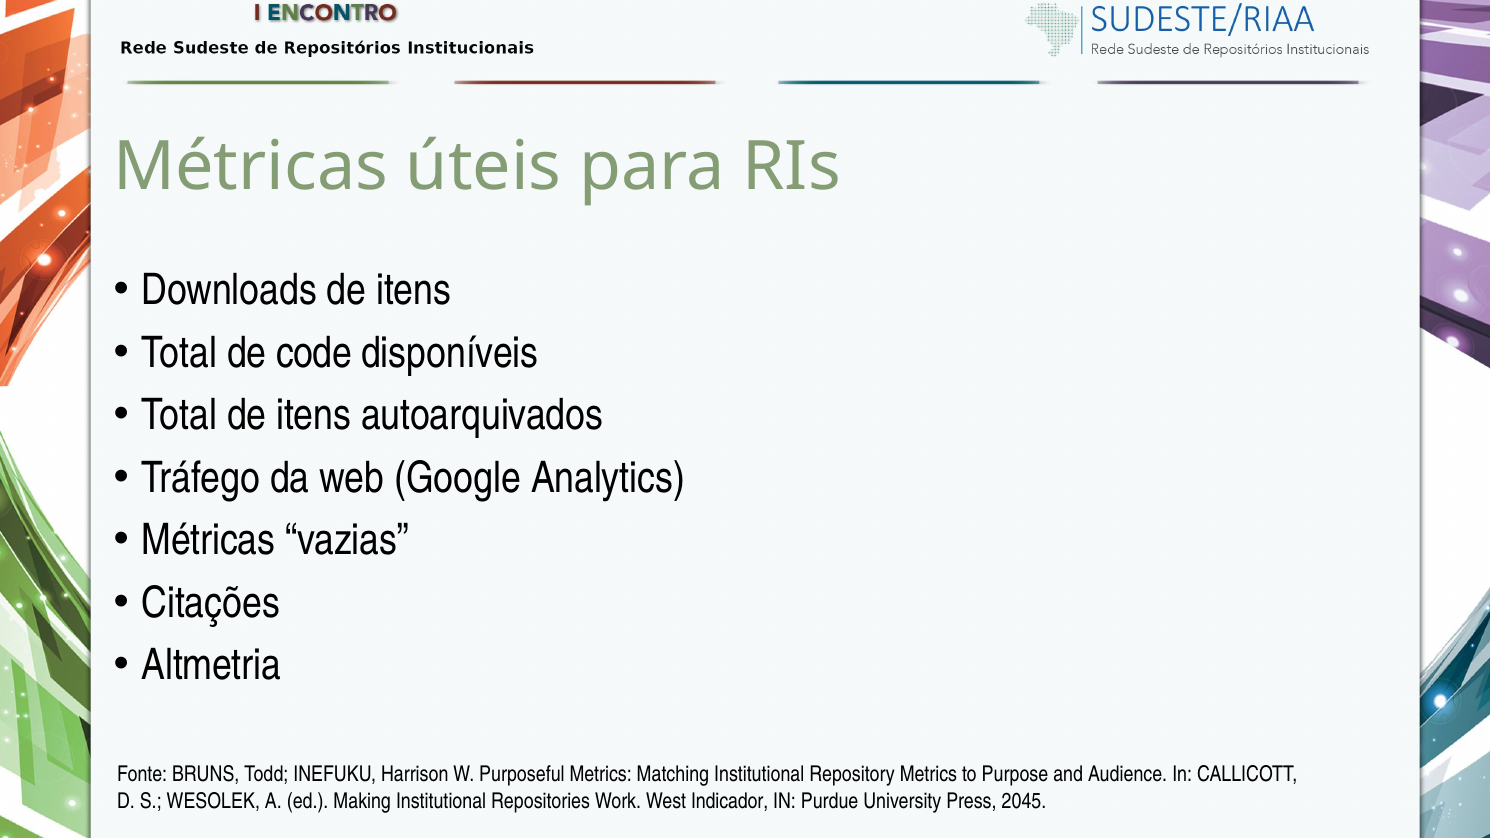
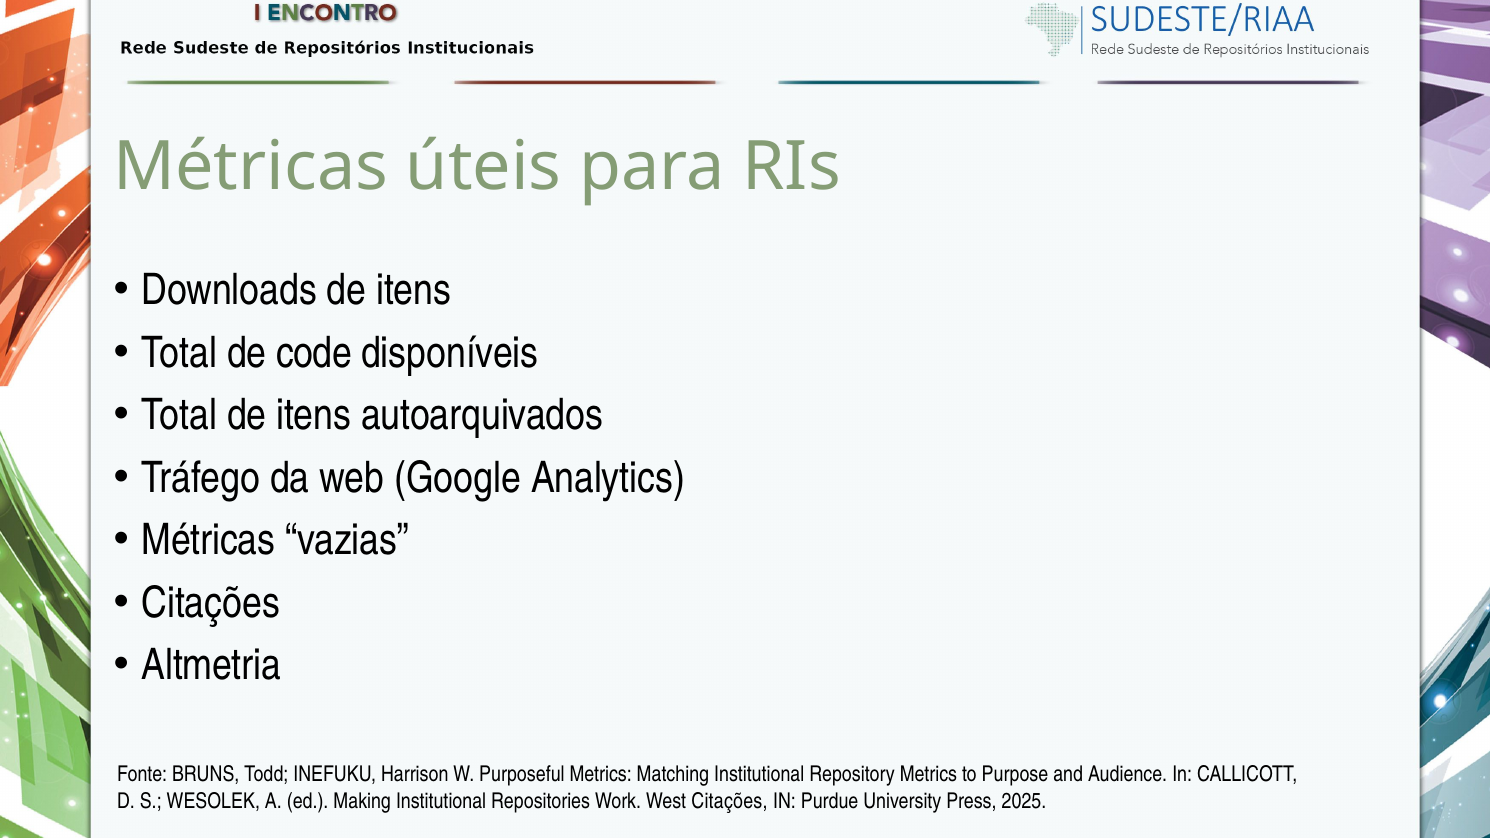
West Indicador: Indicador -> Citações
2045: 2045 -> 2025
